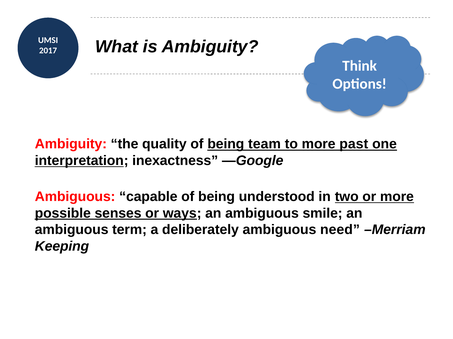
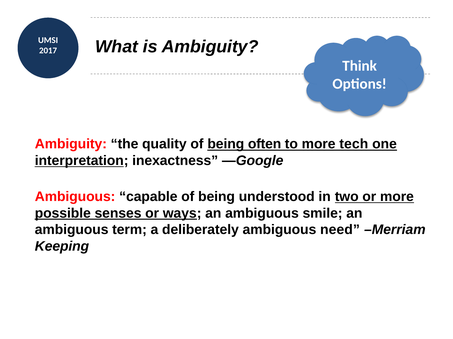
team: team -> often
past: past -> tech
